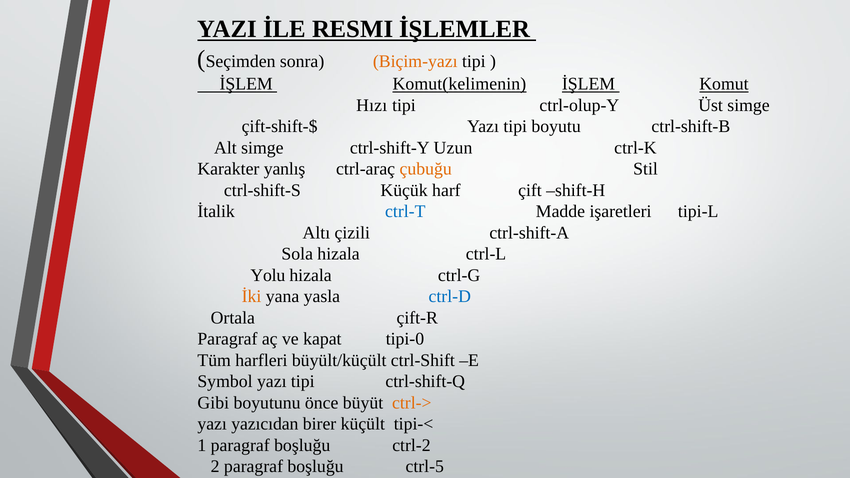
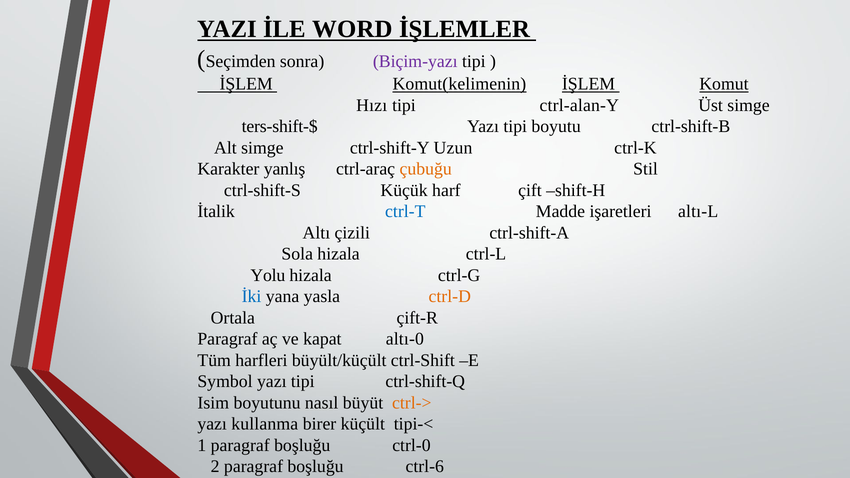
RESMI: RESMI -> WORD
Biçim-yazı colour: orange -> purple
ctrl-olup-Y: ctrl-olup-Y -> ctrl-alan-Y
çift-shift-$: çift-shift-$ -> ters-shift-$
tipi-L: tipi-L -> altı-L
İki colour: orange -> blue
ctrl-D colour: blue -> orange
tipi-0: tipi-0 -> altı-0
Gibi: Gibi -> Isim
önce: önce -> nasıl
yazıcıdan: yazıcıdan -> kullanma
ctrl-2: ctrl-2 -> ctrl-0
ctrl-5: ctrl-5 -> ctrl-6
